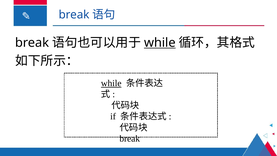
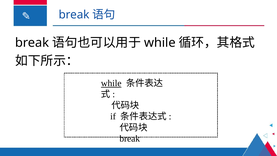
while at (160, 43) underline: present -> none
